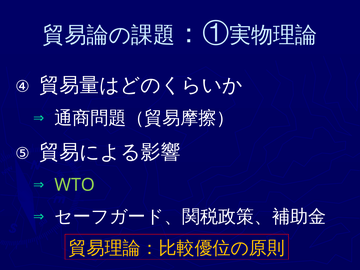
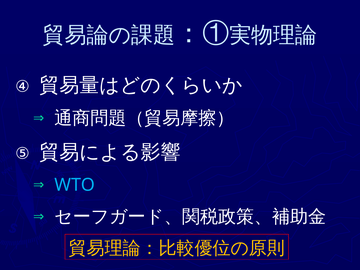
WTO colour: light green -> light blue
